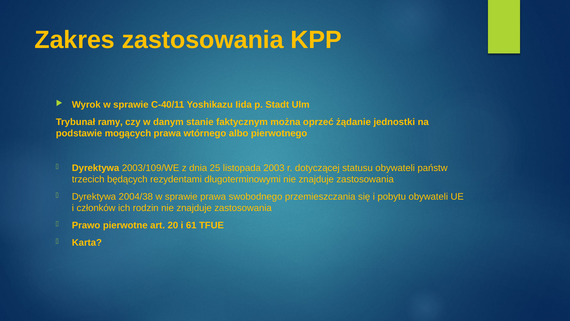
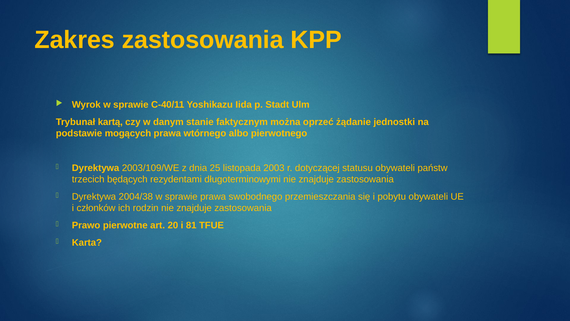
ramy: ramy -> kartą
61: 61 -> 81
